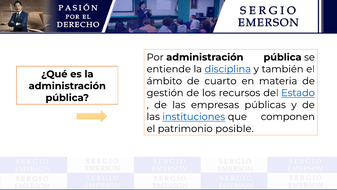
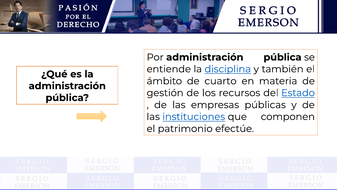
posible: posible -> efectúe
